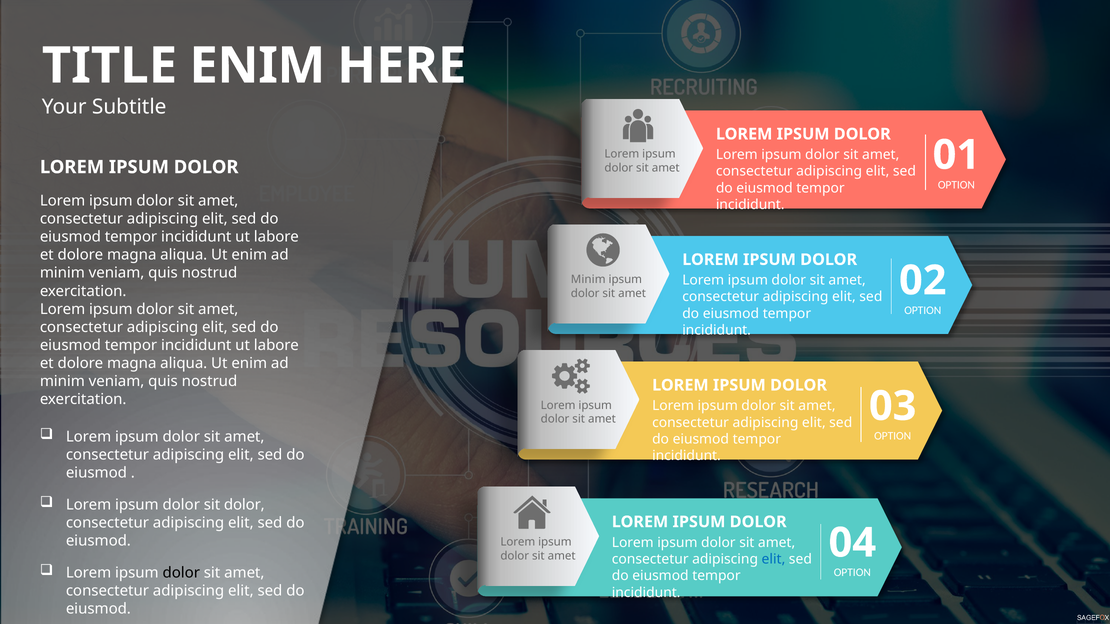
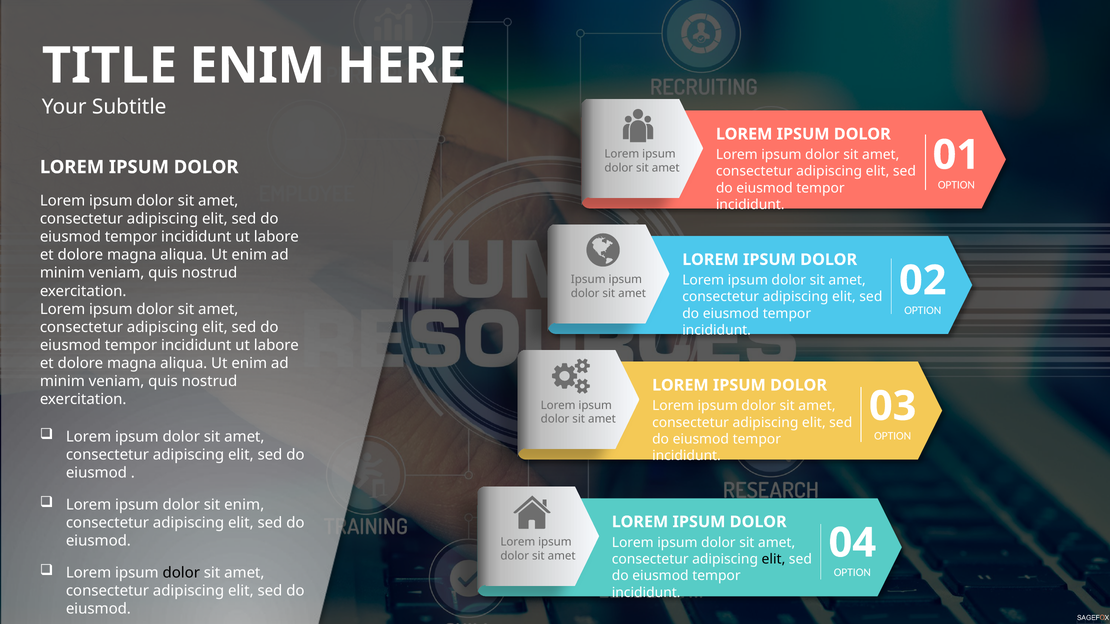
Minim at (588, 280): Minim -> Ipsum
sit dolor: dolor -> enim
elit at (773, 559) colour: blue -> black
